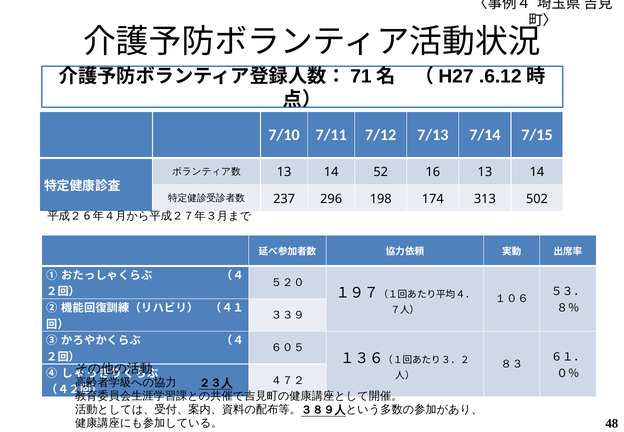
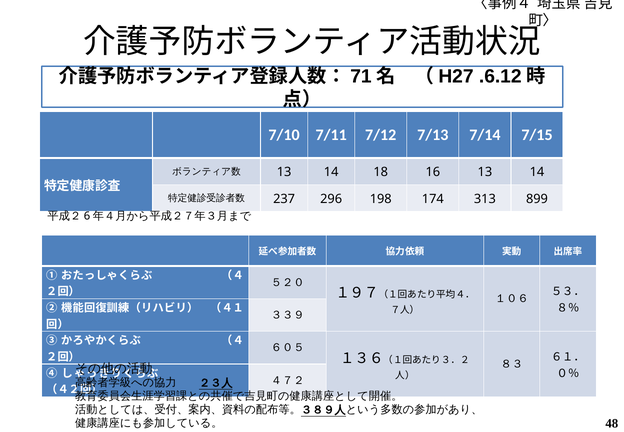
52: 52 -> 18
502: 502 -> 899
